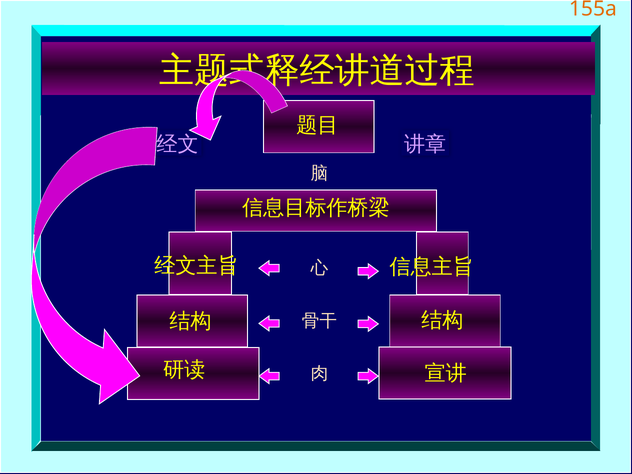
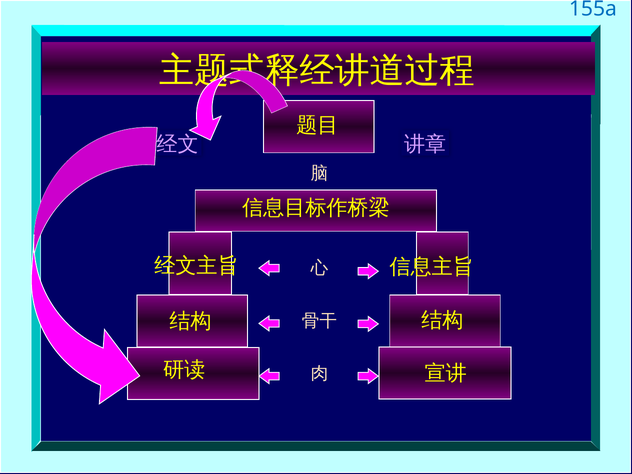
155a colour: orange -> blue
